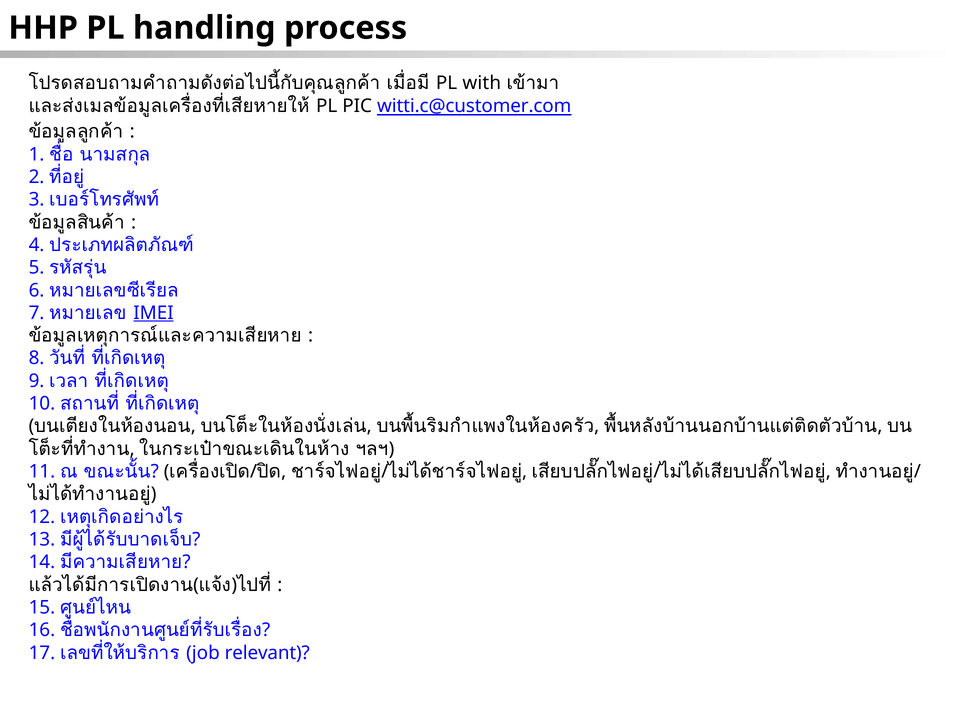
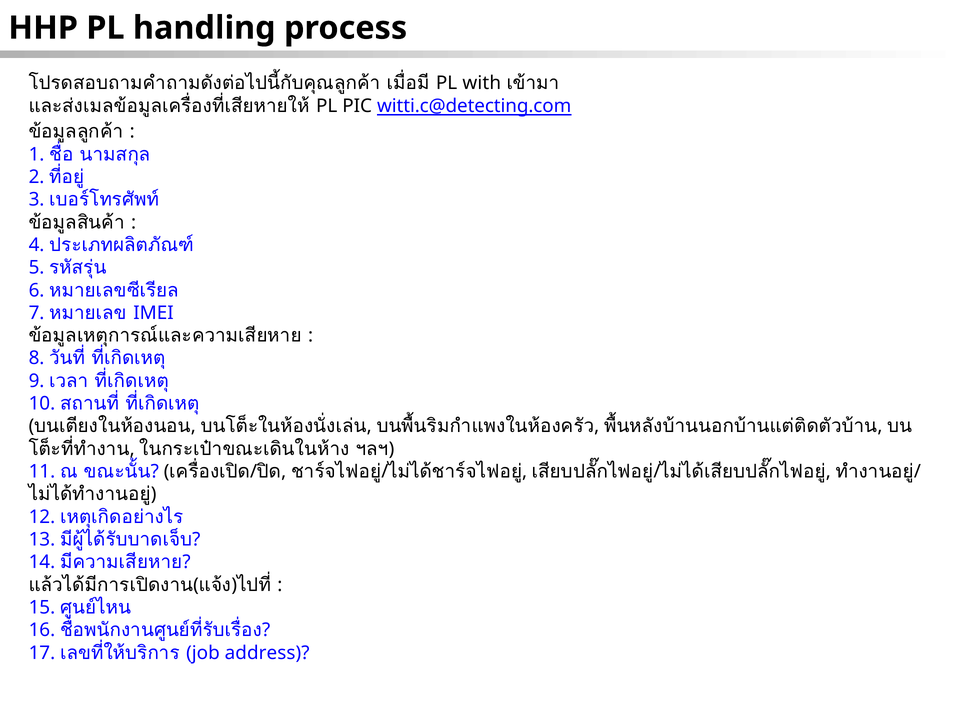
witti.c@customer.com: witti.c@customer.com -> witti.c@detecting.com
IMEI underline: present -> none
relevant: relevant -> address
